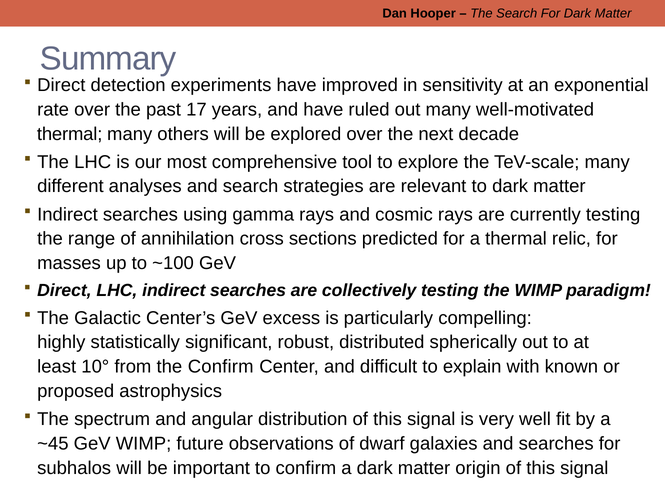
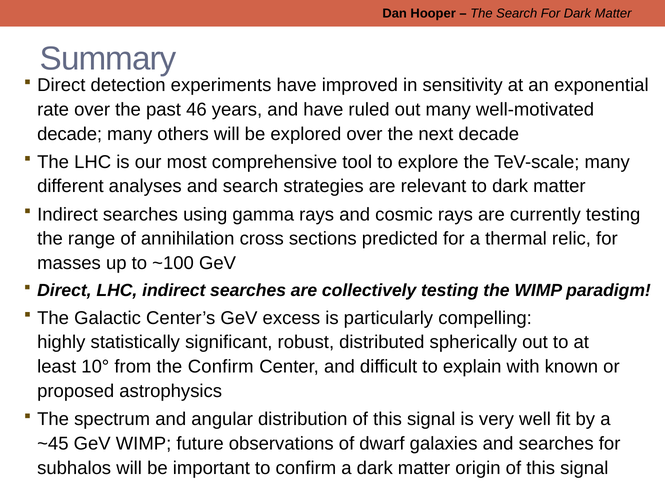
17: 17 -> 46
thermal at (70, 134): thermal -> decade
